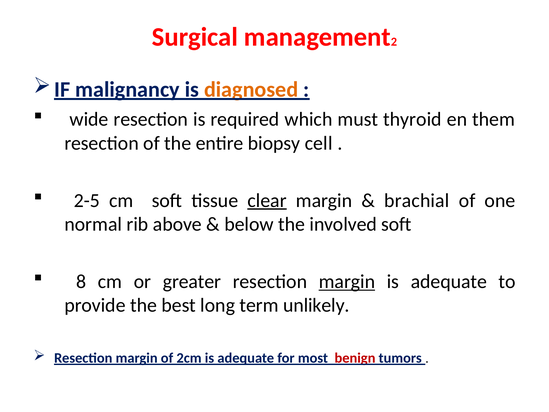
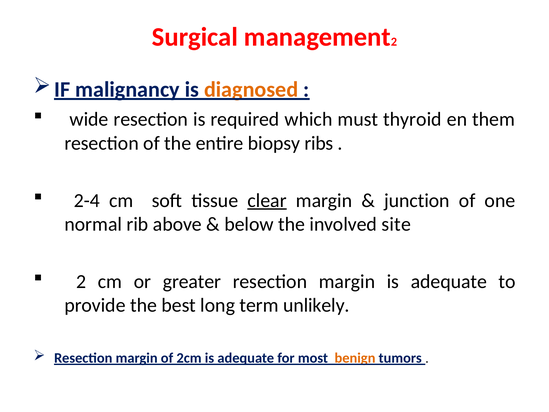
cell: cell -> ribs
2-5: 2-5 -> 2-4
brachial: brachial -> junction
involved soft: soft -> site
8 at (81, 281): 8 -> 2
margin at (347, 281) underline: present -> none
benign colour: red -> orange
